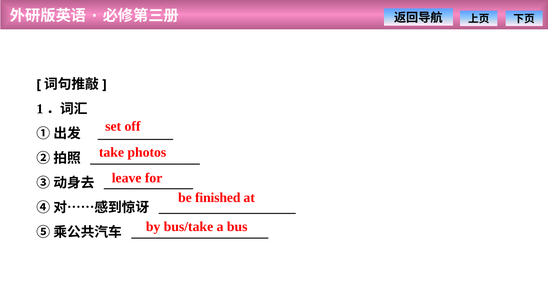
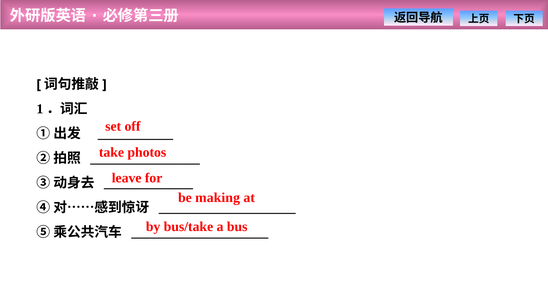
finished: finished -> making
